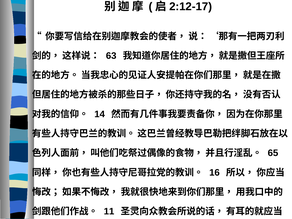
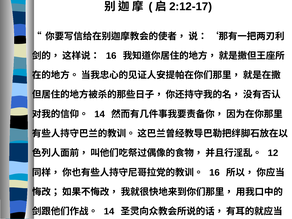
63 at (111, 56): 63 -> 16
65: 65 -> 12
11 at (109, 211): 11 -> 14
